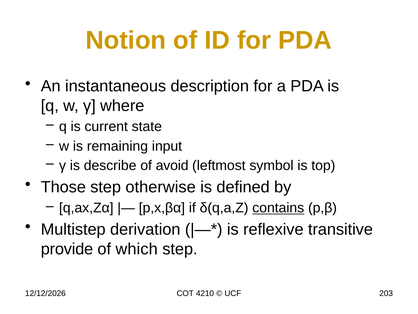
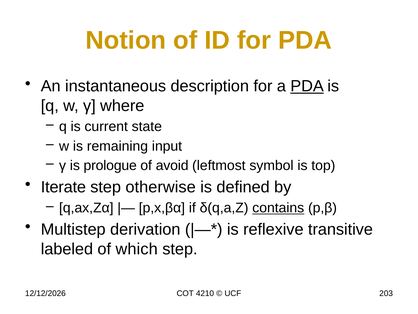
PDA at (307, 86) underline: none -> present
describe: describe -> prologue
Those: Those -> Iterate
provide: provide -> labeled
